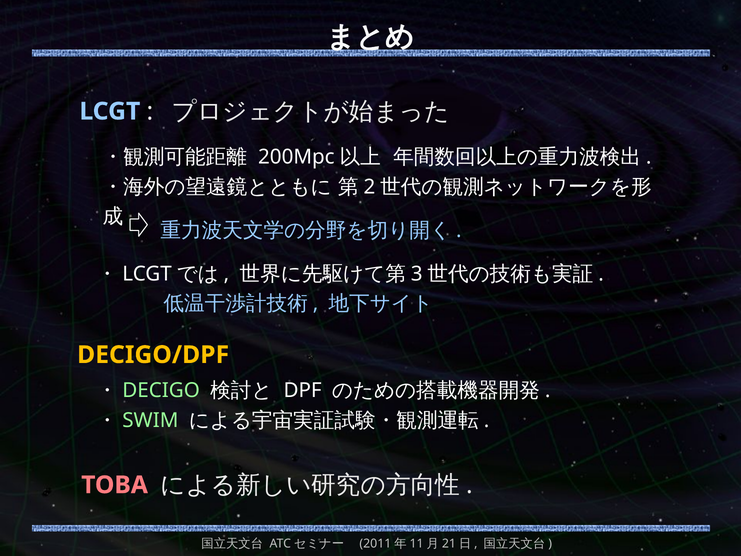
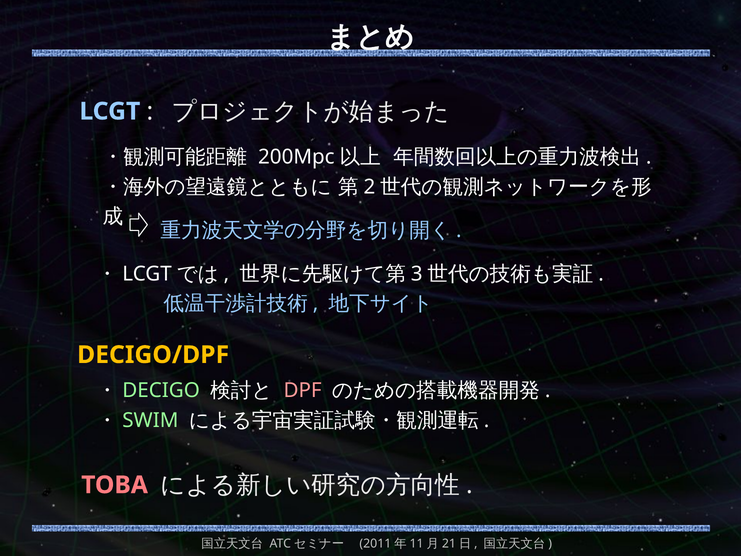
DPF colour: white -> pink
